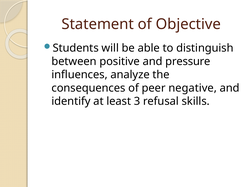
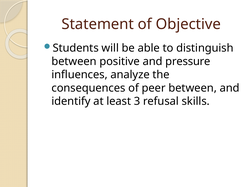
peer negative: negative -> between
